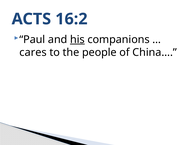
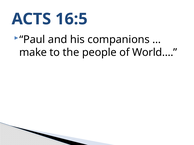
16:2: 16:2 -> 16:5
his underline: present -> none
cares: cares -> make
China…: China… -> World…
